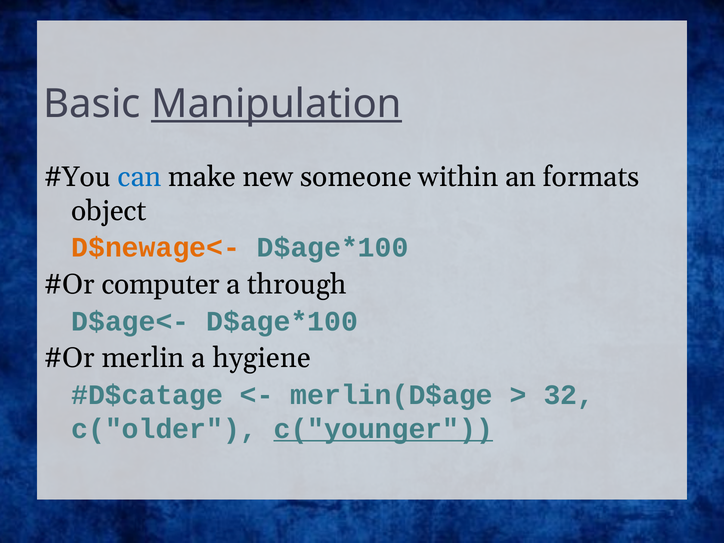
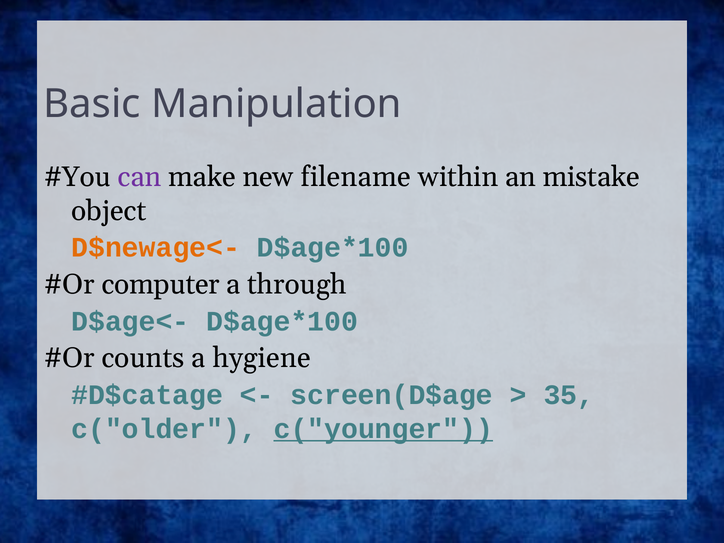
Manipulation underline: present -> none
can colour: blue -> purple
someone: someone -> filename
formats: formats -> mistake
merlin: merlin -> counts
merlin(D$age: merlin(D$age -> screen(D$age
32: 32 -> 35
